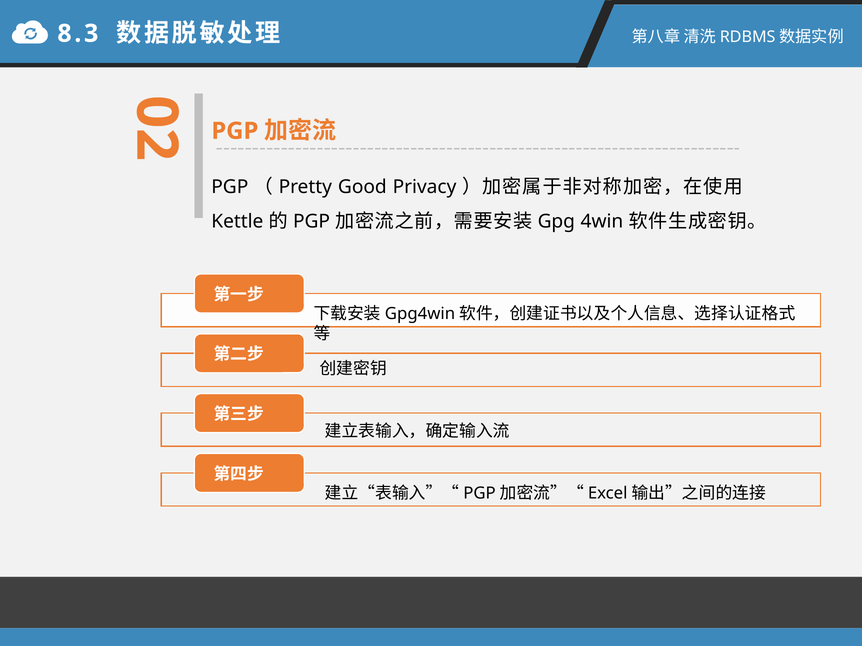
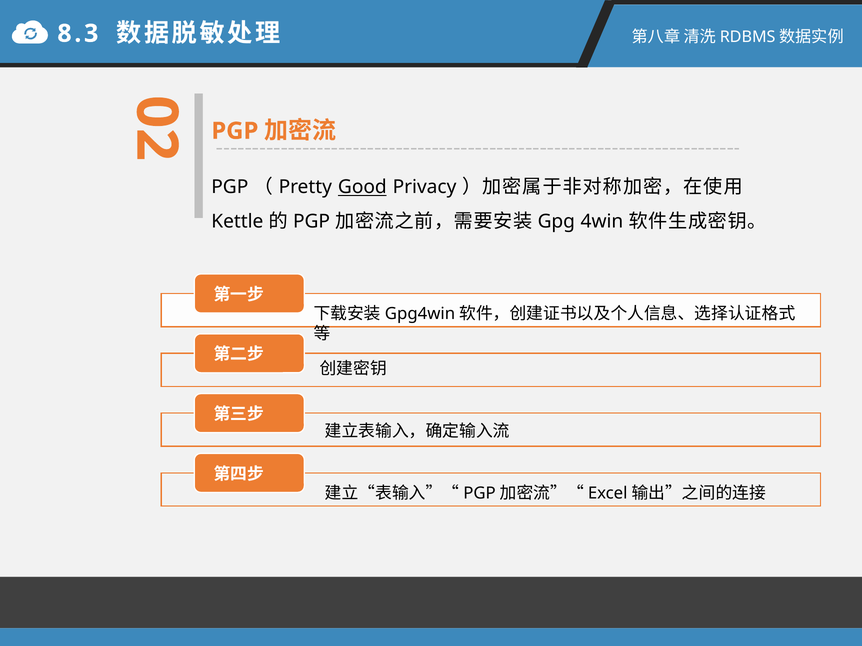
Good underline: none -> present
